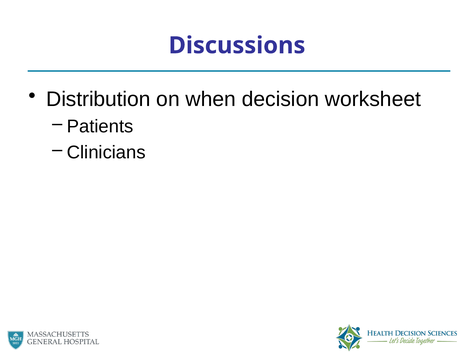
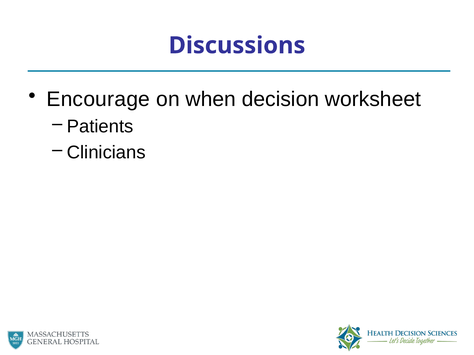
Distribution: Distribution -> Encourage
